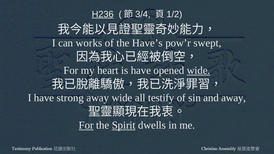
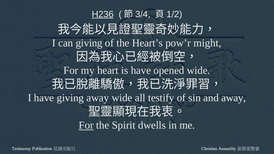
can works: works -> giving
Have’s: Have’s -> Heart’s
swept: swept -> might
wide at (199, 71) underline: present -> none
have strong: strong -> giving
Spirit underline: present -> none
